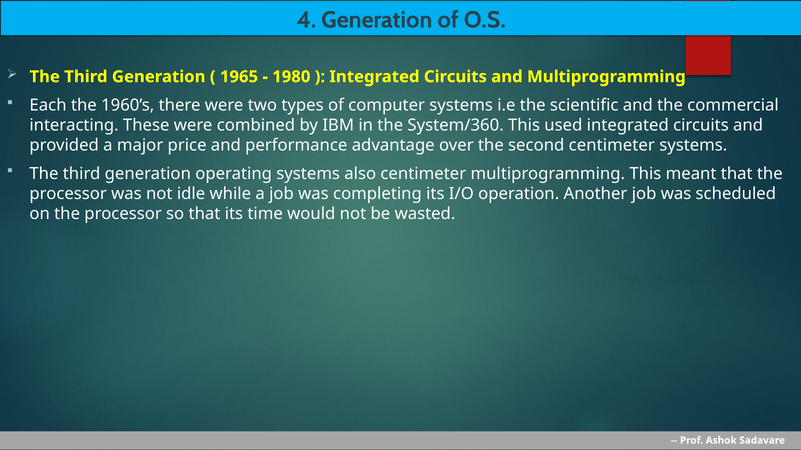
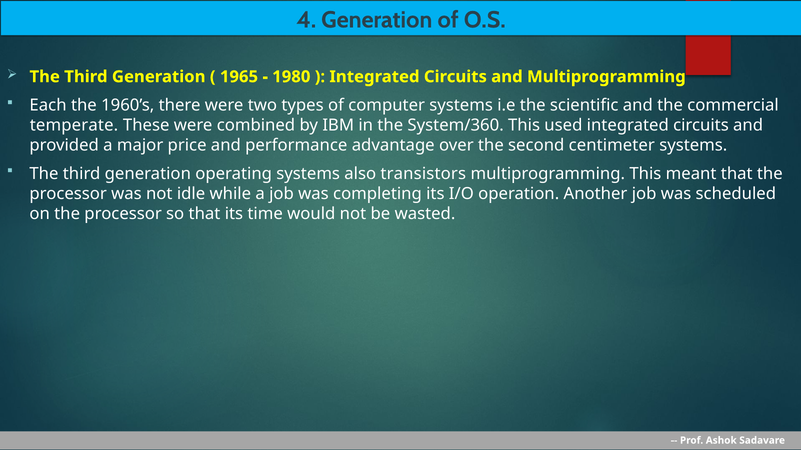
interacting: interacting -> temperate
also centimeter: centimeter -> transistors
